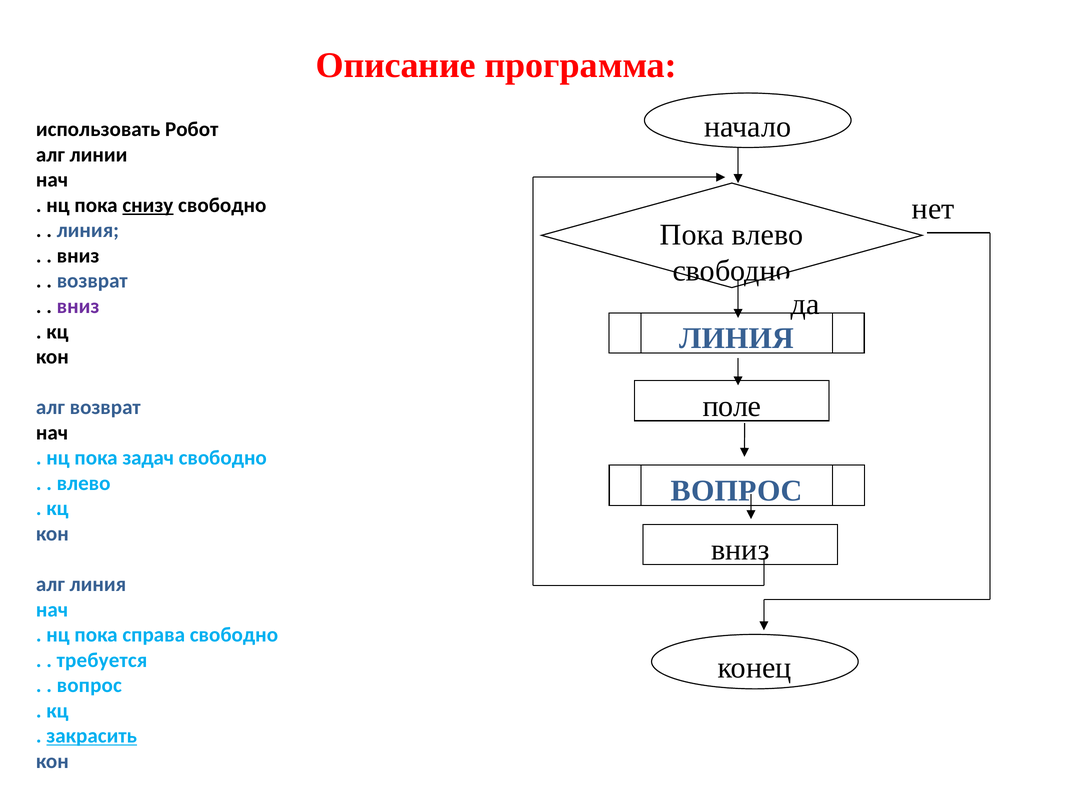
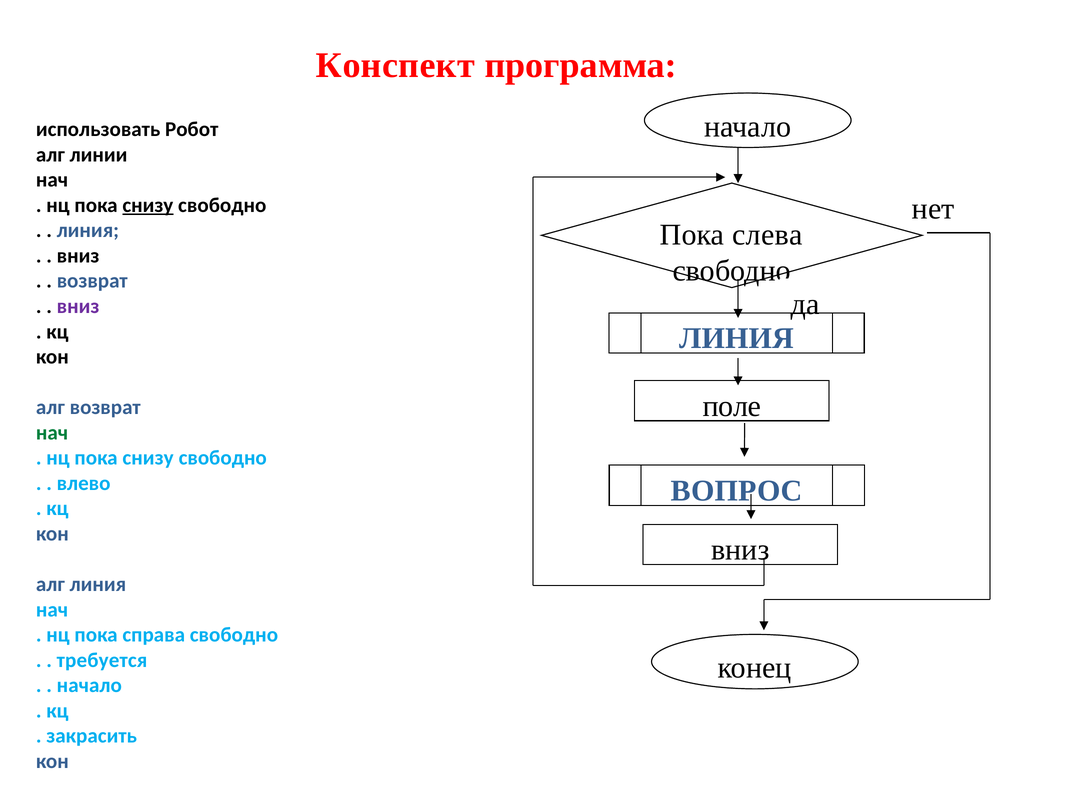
Описание: Описание -> Конспект
Пока влево: влево -> слева
нач at (52, 433) colour: black -> green
задач at (148, 458): задач -> снизу
вопрос at (89, 686): вопрос -> начало
закрасить underline: present -> none
